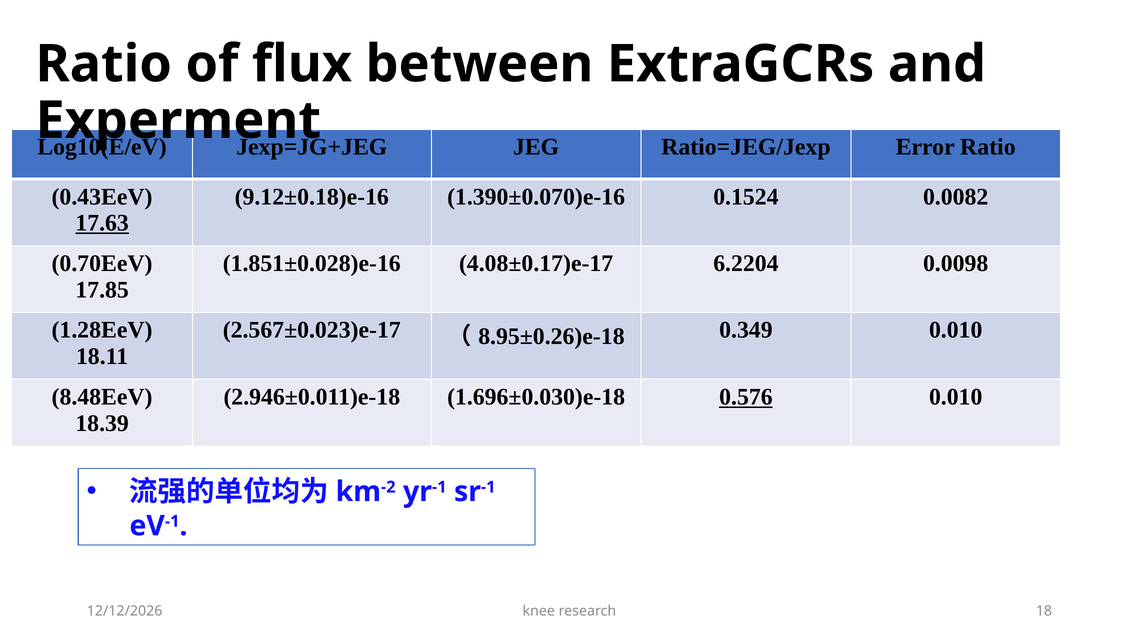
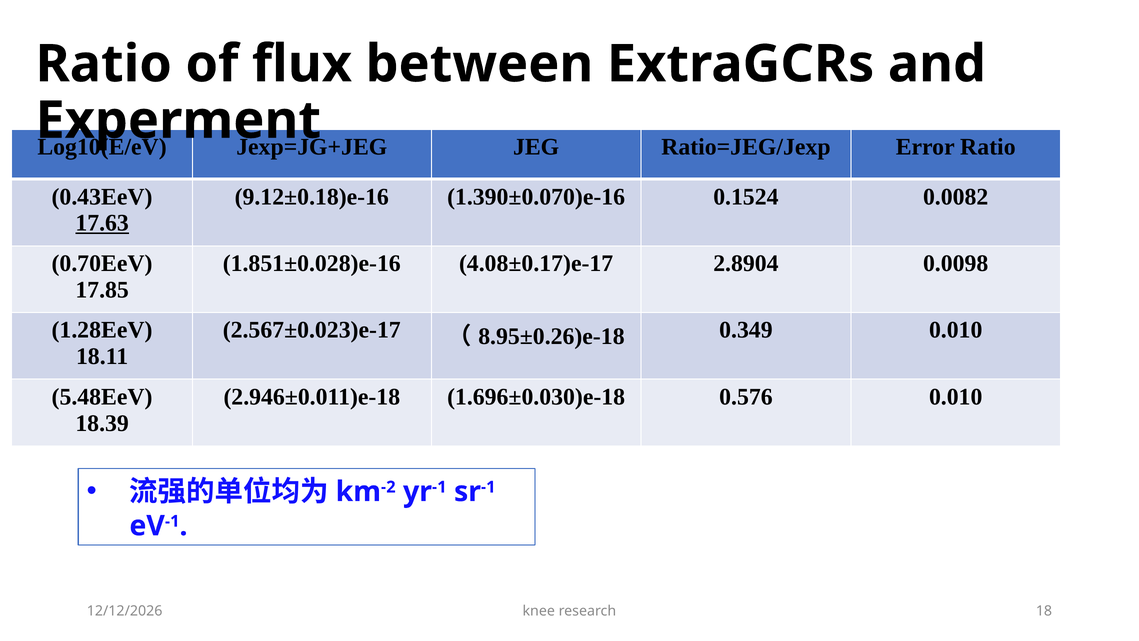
6.2204: 6.2204 -> 2.8904
8.48EeV: 8.48EeV -> 5.48EeV
0.576 underline: present -> none
